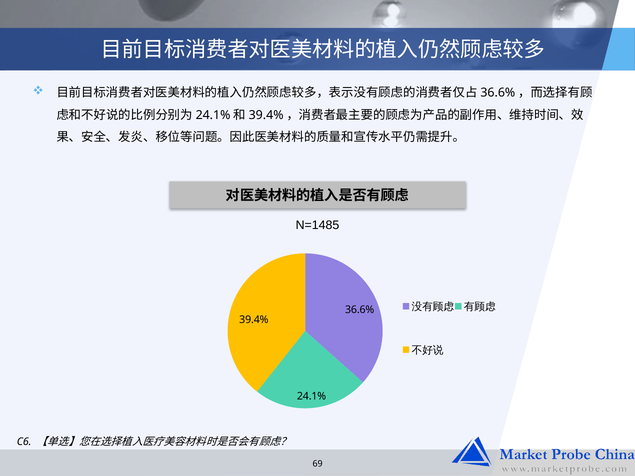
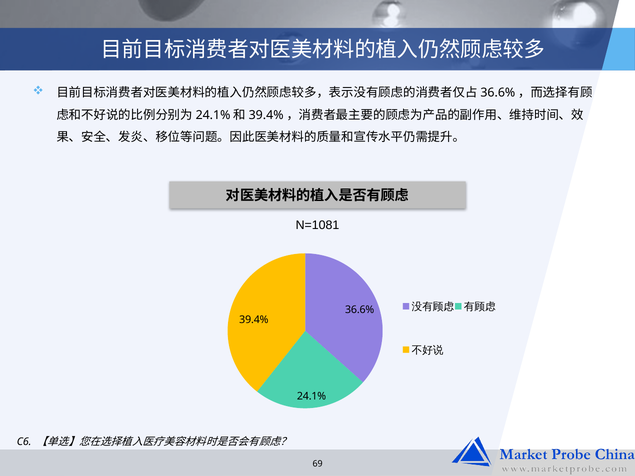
N=1485: N=1485 -> N=1081
